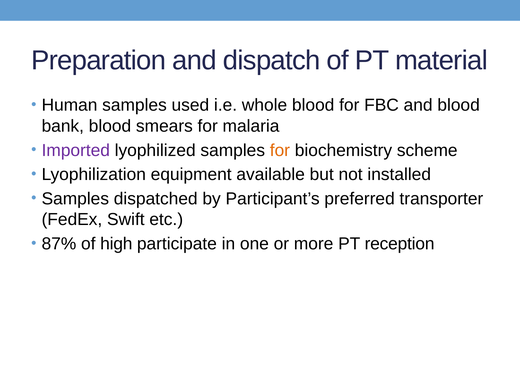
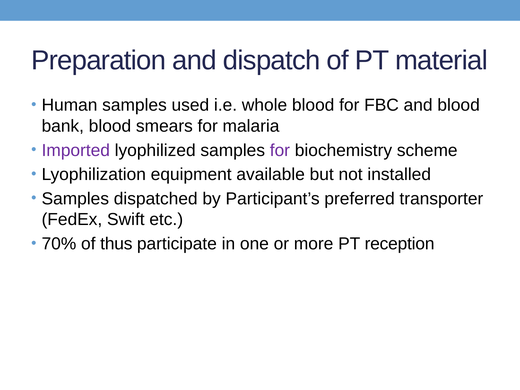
for at (280, 150) colour: orange -> purple
87%: 87% -> 70%
high: high -> thus
